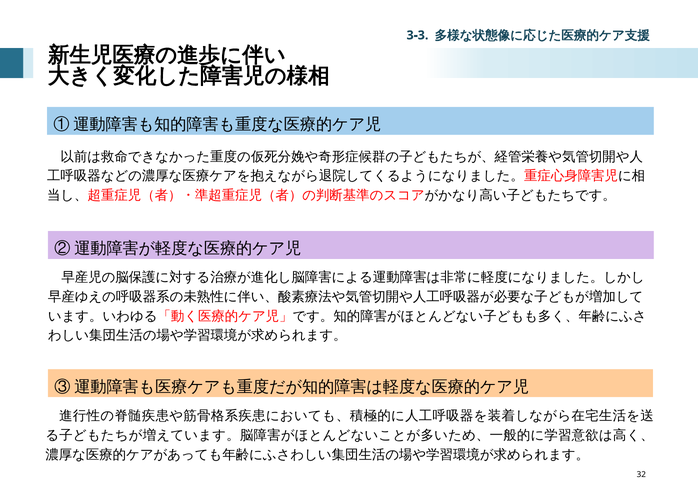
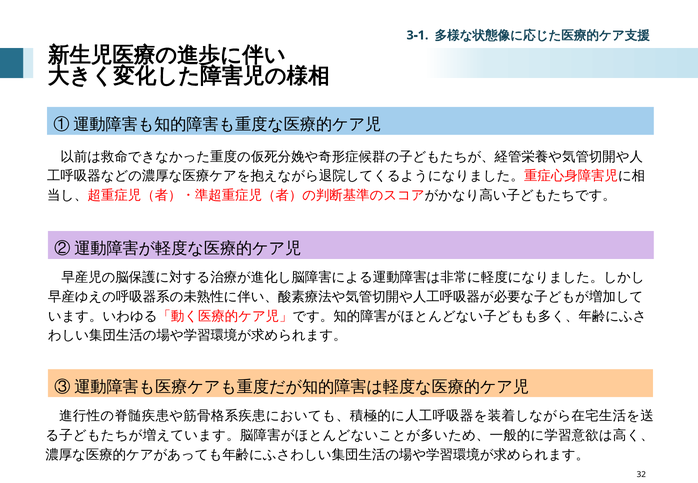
3-3: 3-3 -> 3-1
